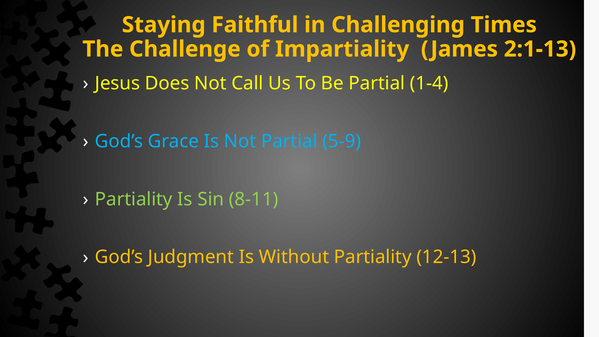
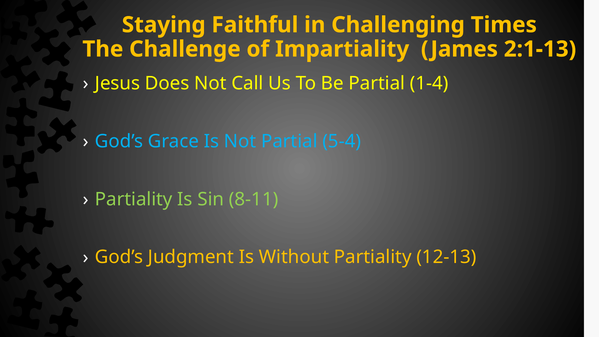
5-9: 5-9 -> 5-4
